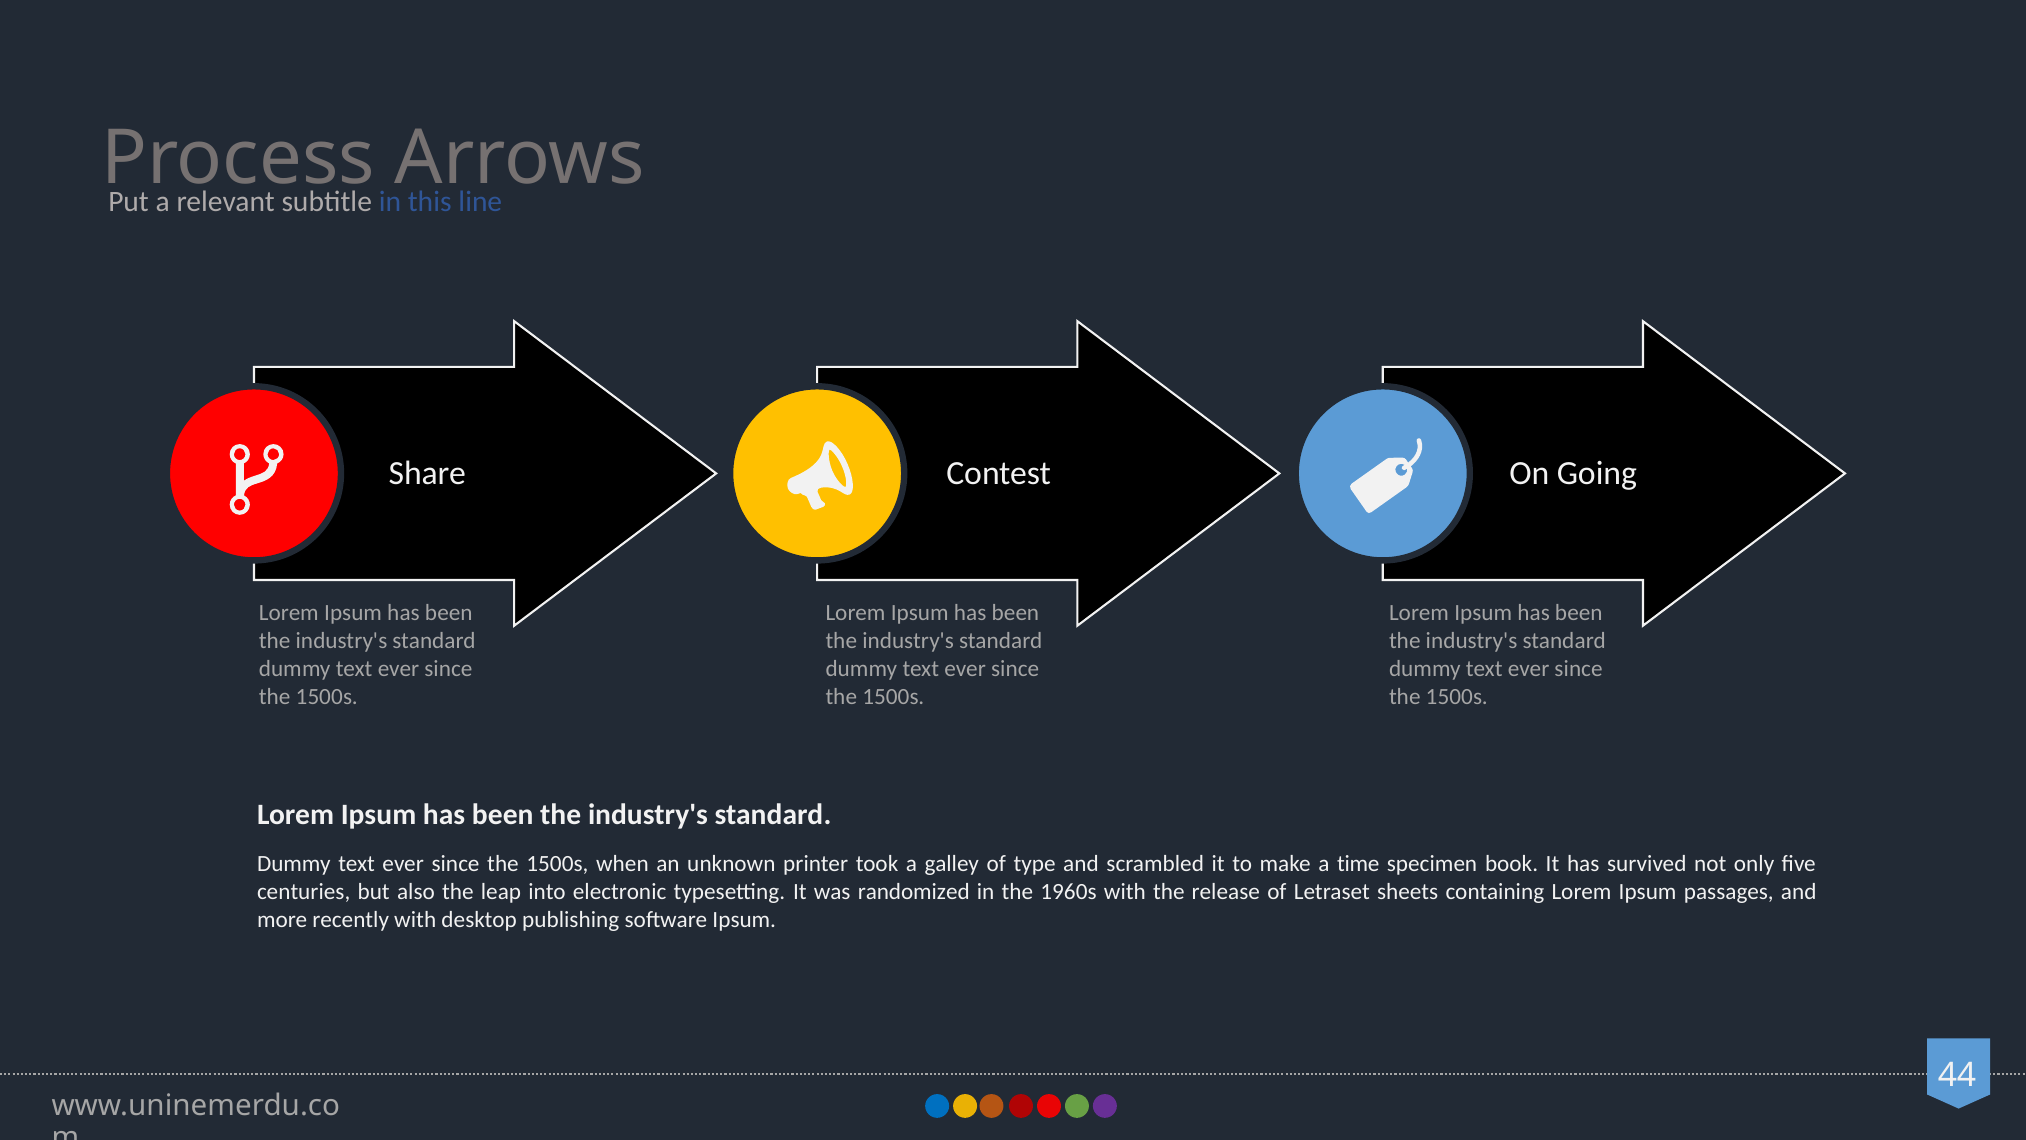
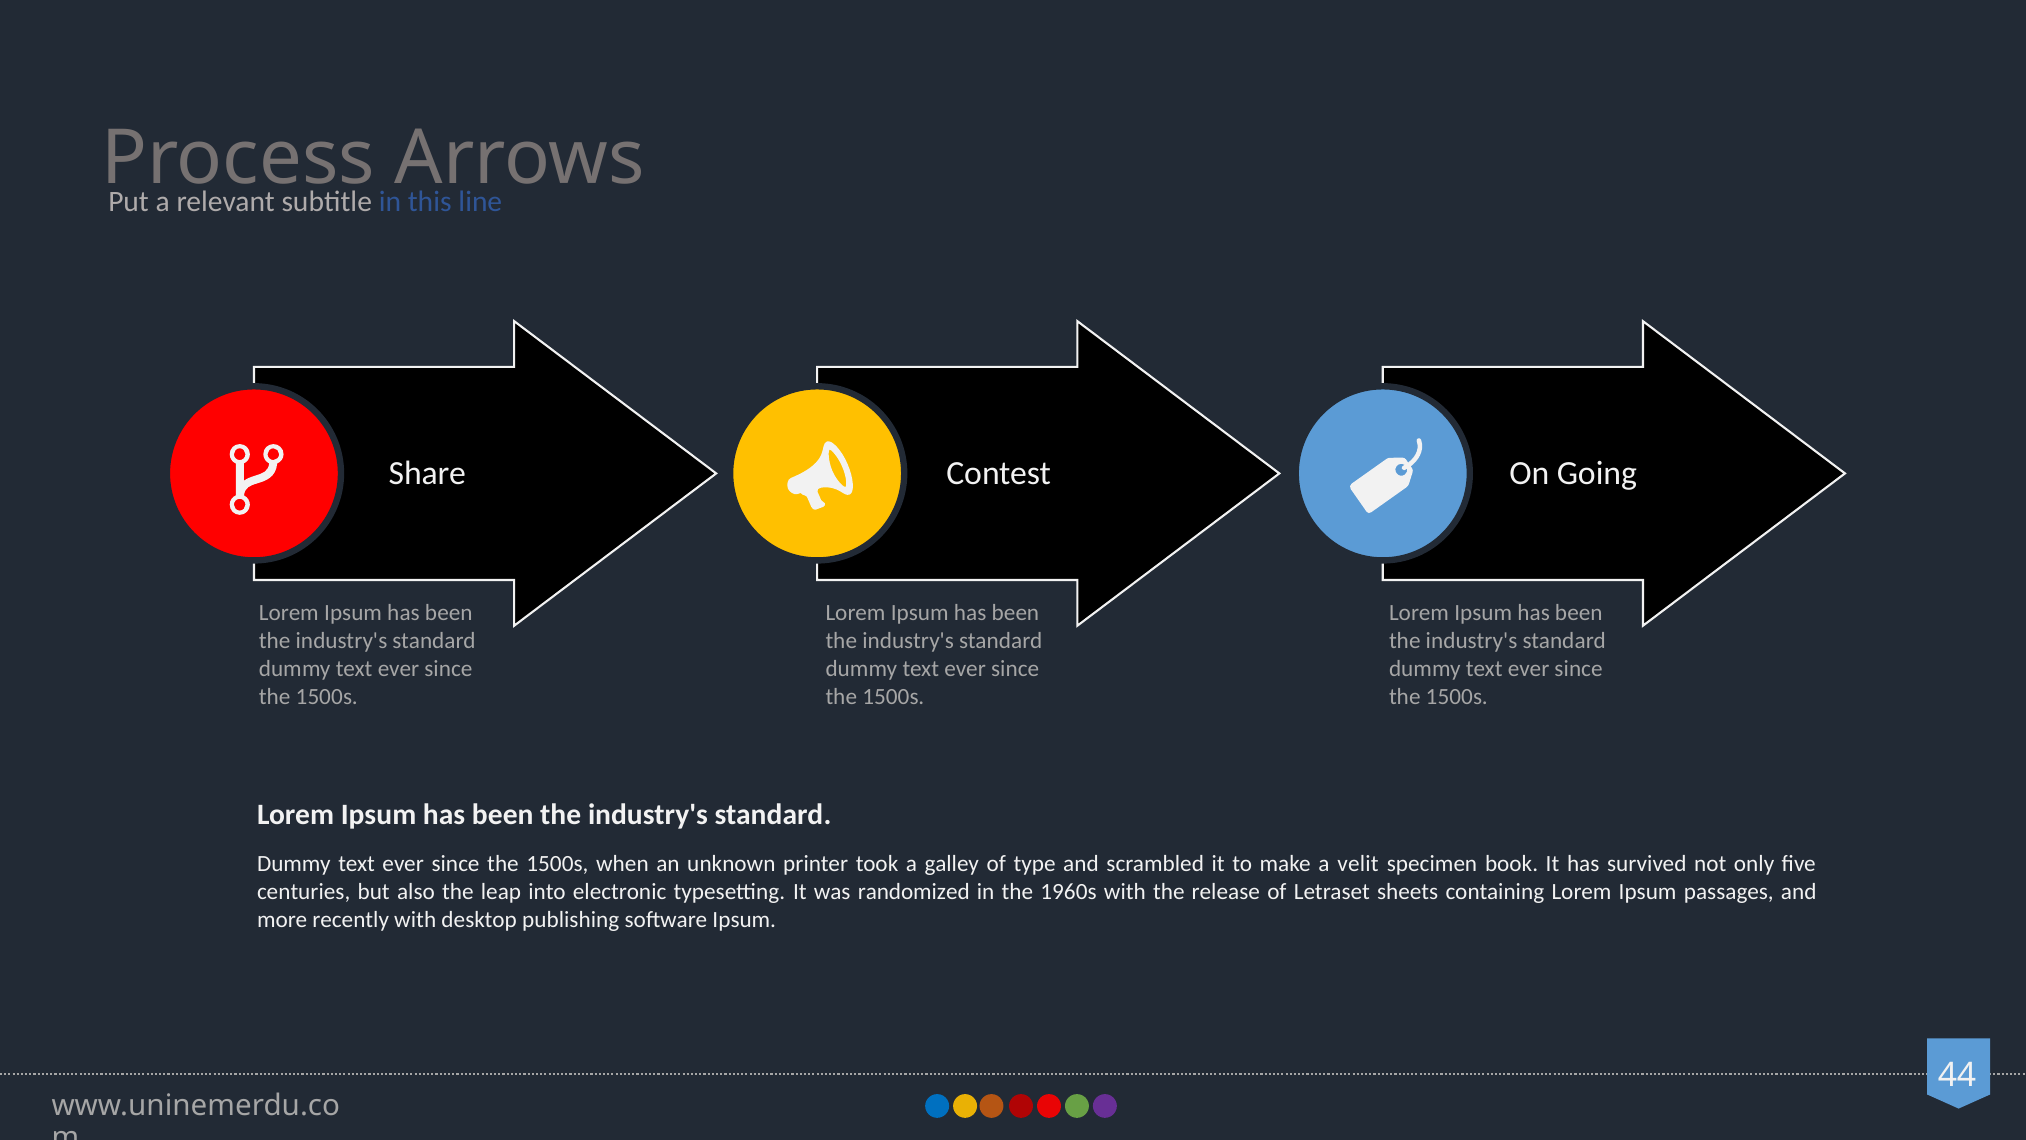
time: time -> velit
